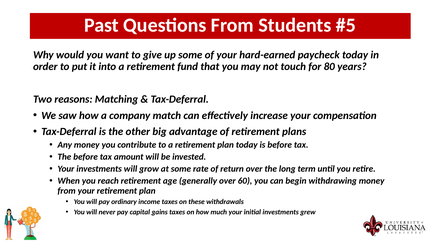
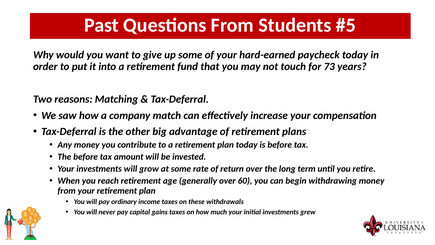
80: 80 -> 73
